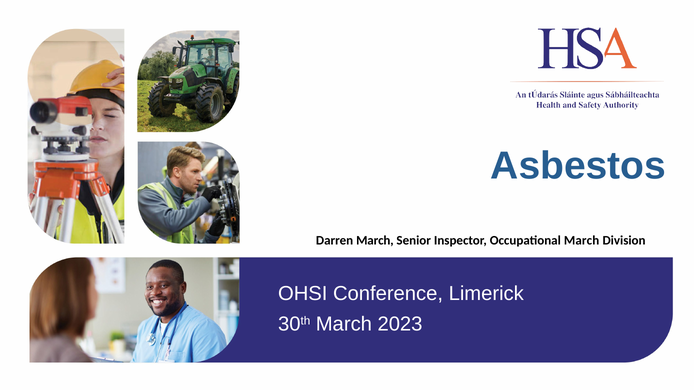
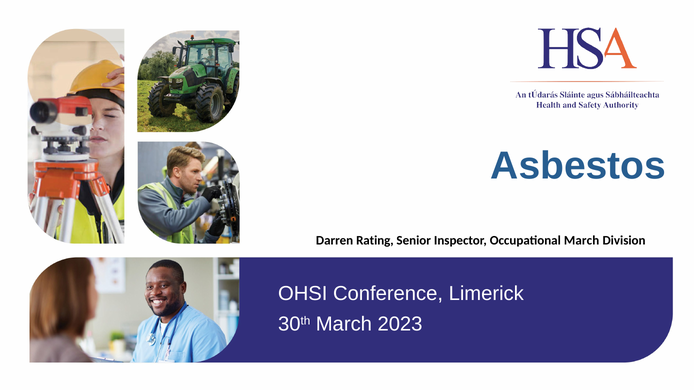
Darren March: March -> Rating
